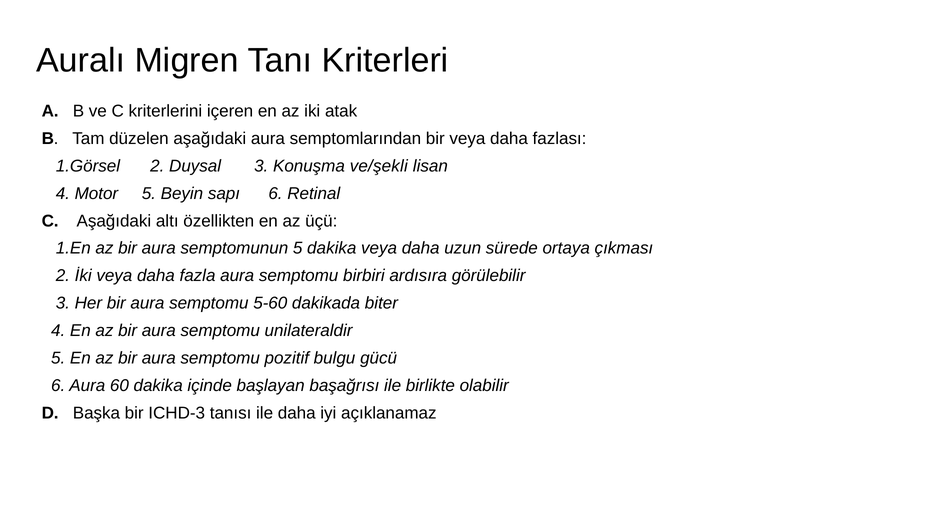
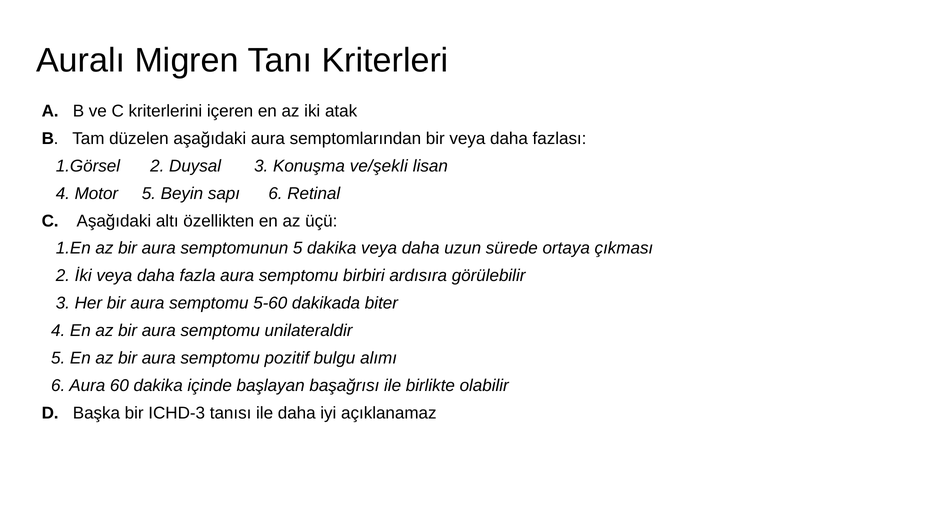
gücü: gücü -> alımı
